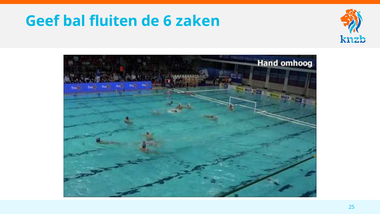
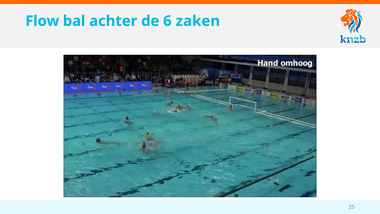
Geef: Geef -> Flow
fluiten: fluiten -> achter
